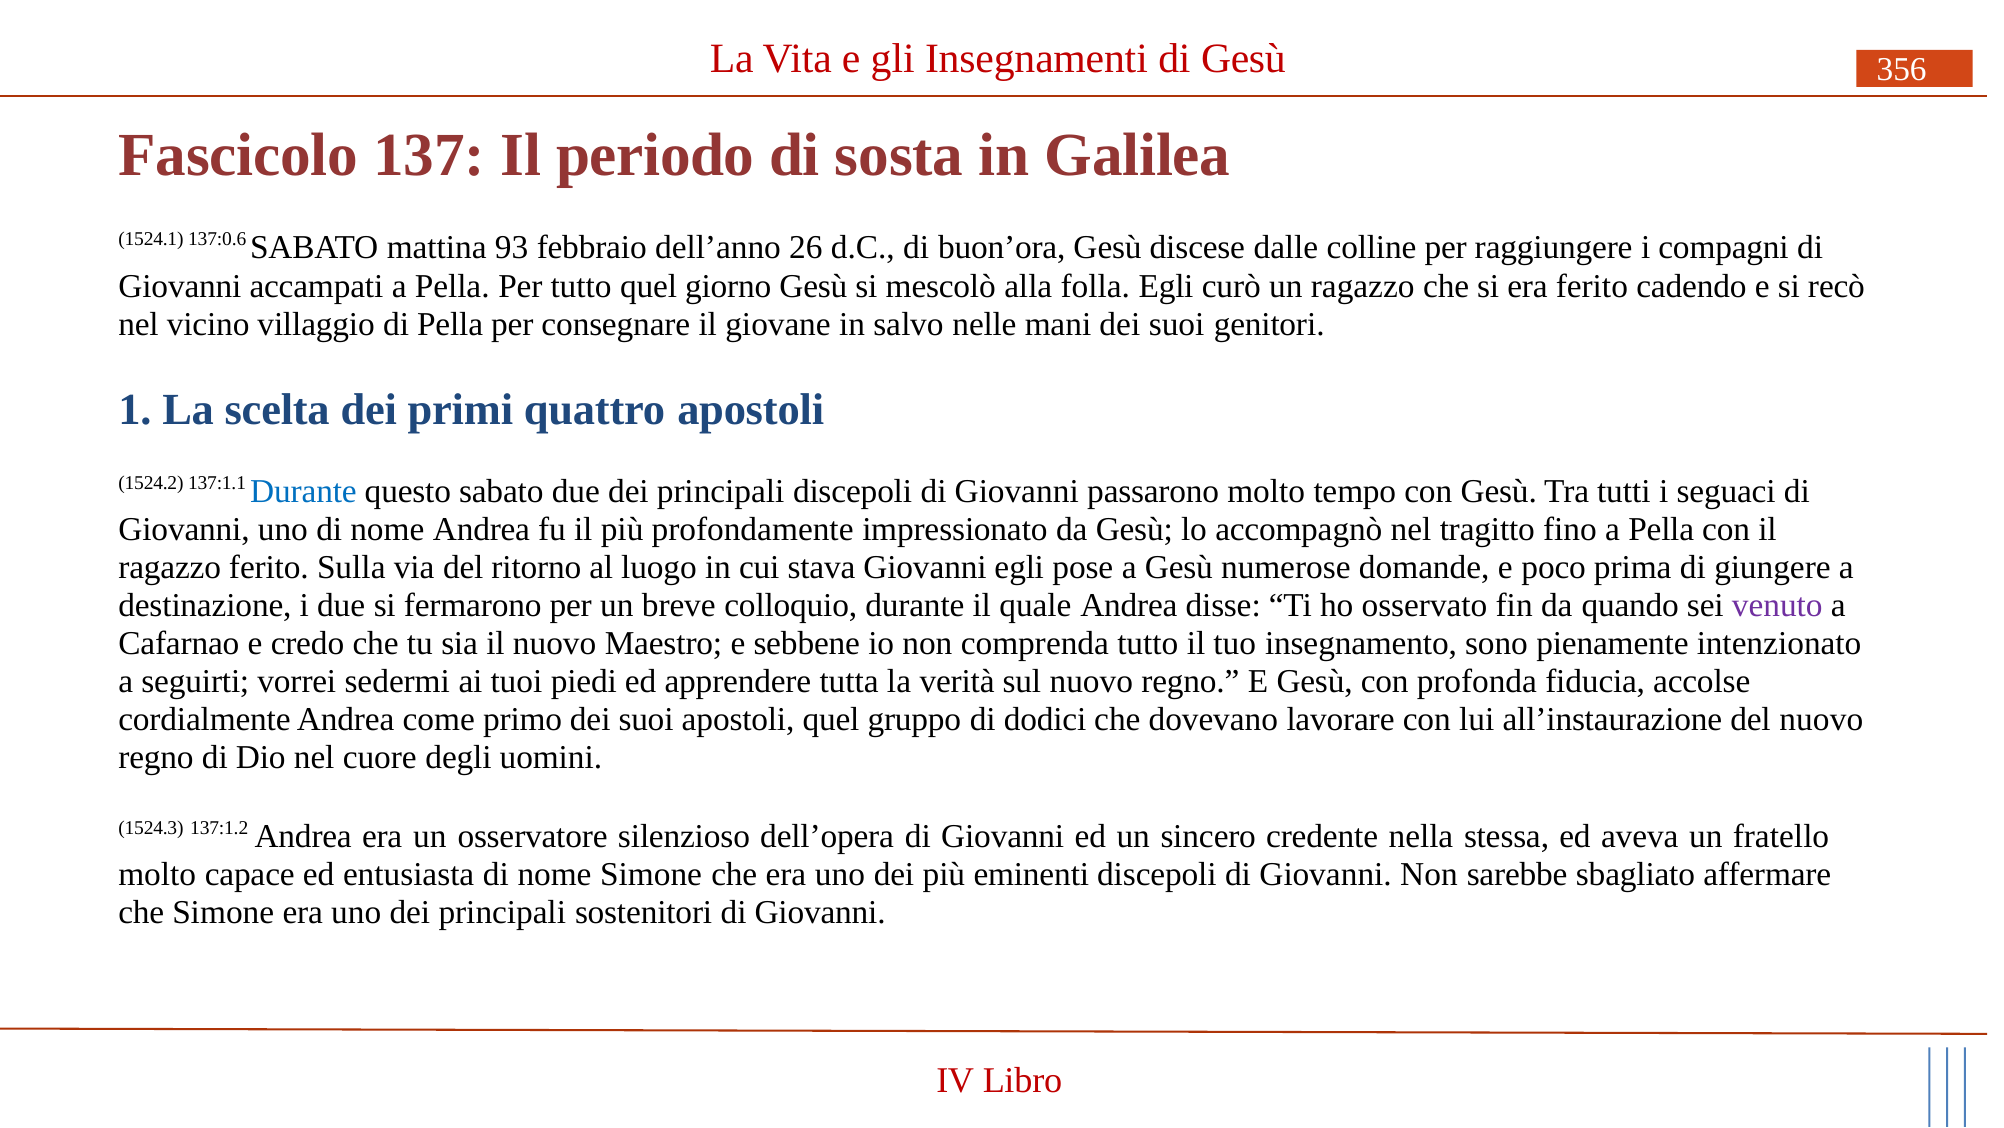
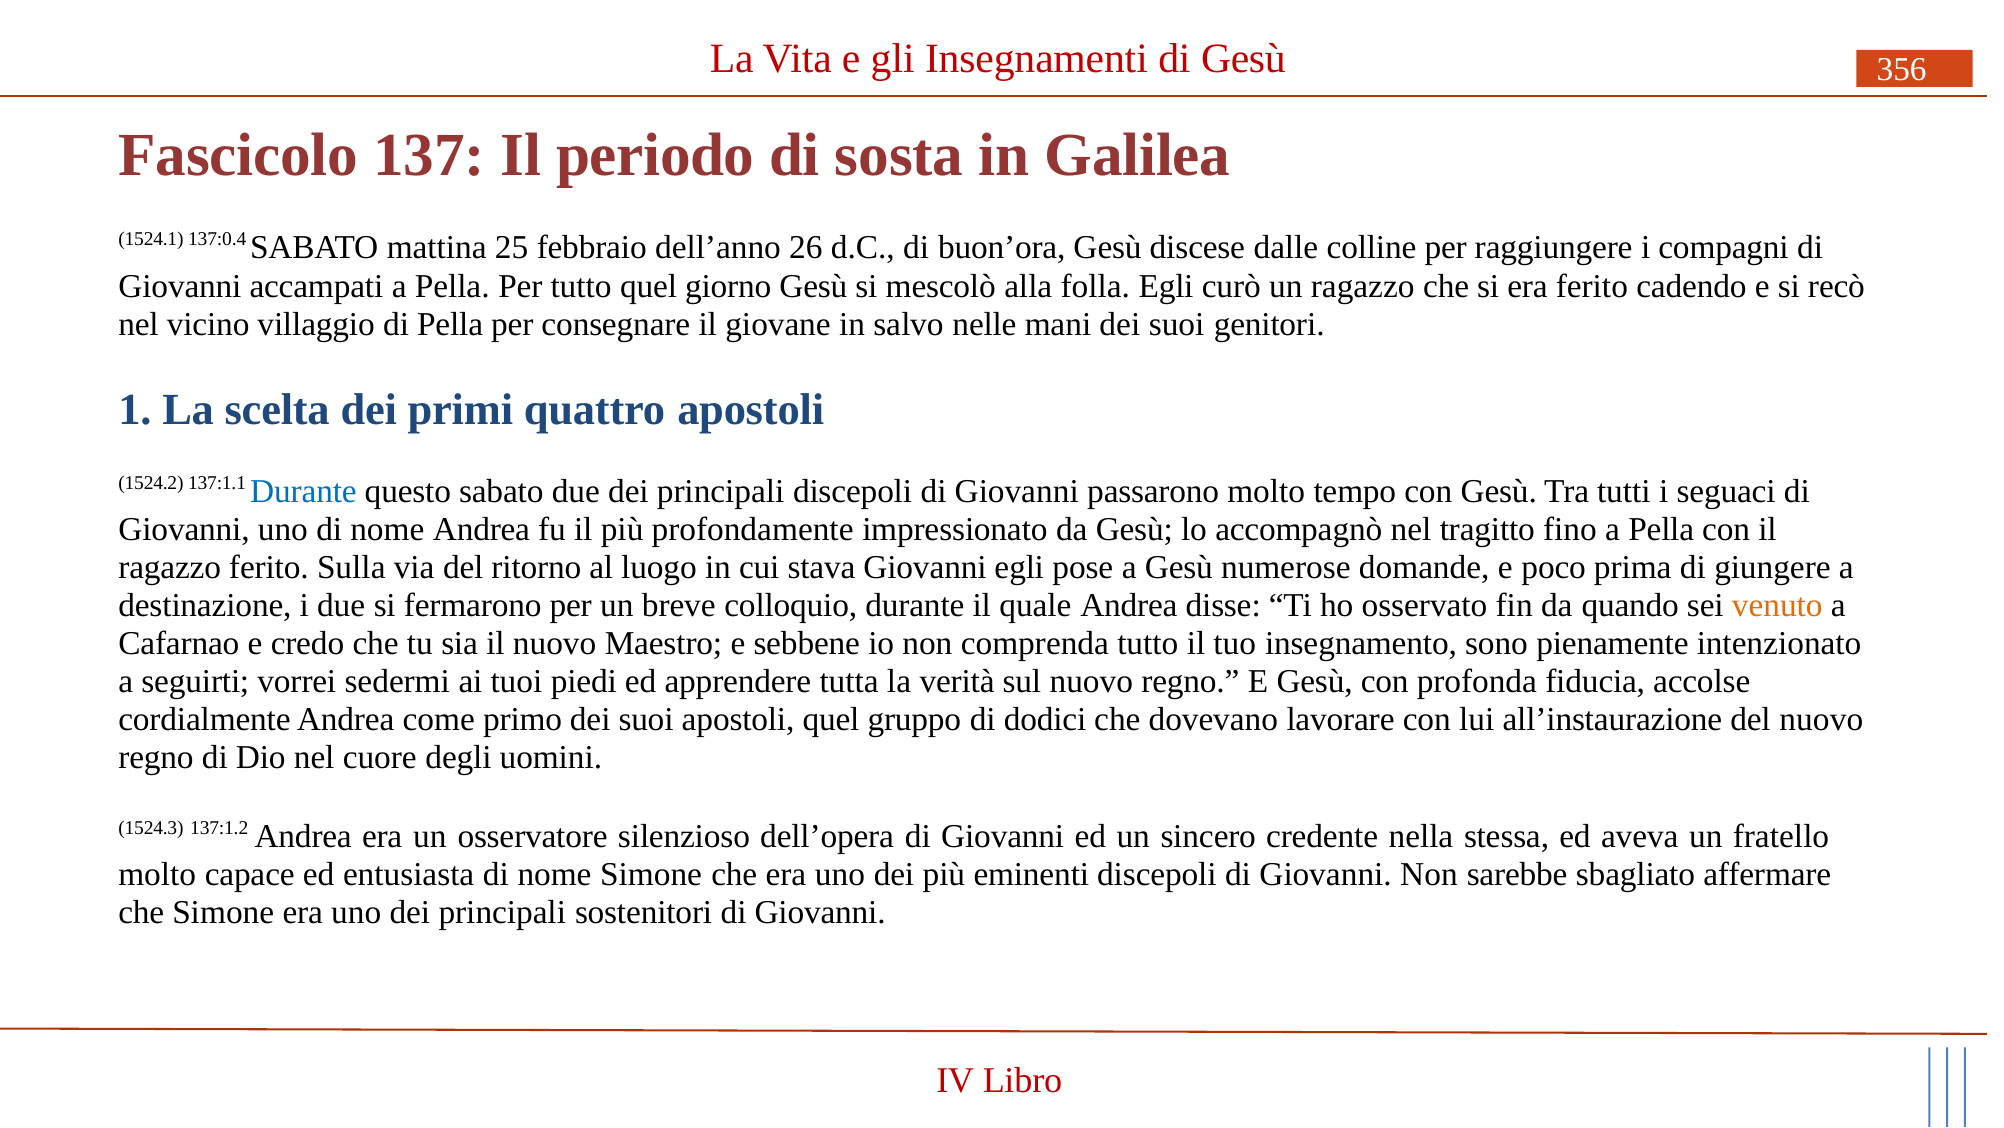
137:0.6: 137:0.6 -> 137:0.4
93: 93 -> 25
venuto colour: purple -> orange
